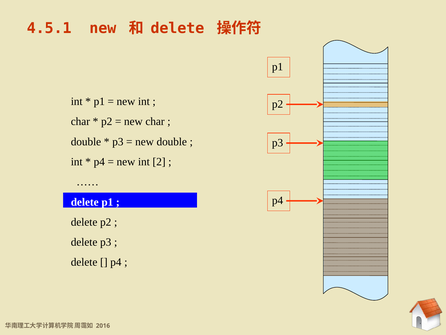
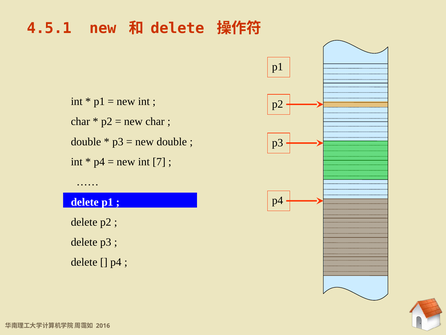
2: 2 -> 7
